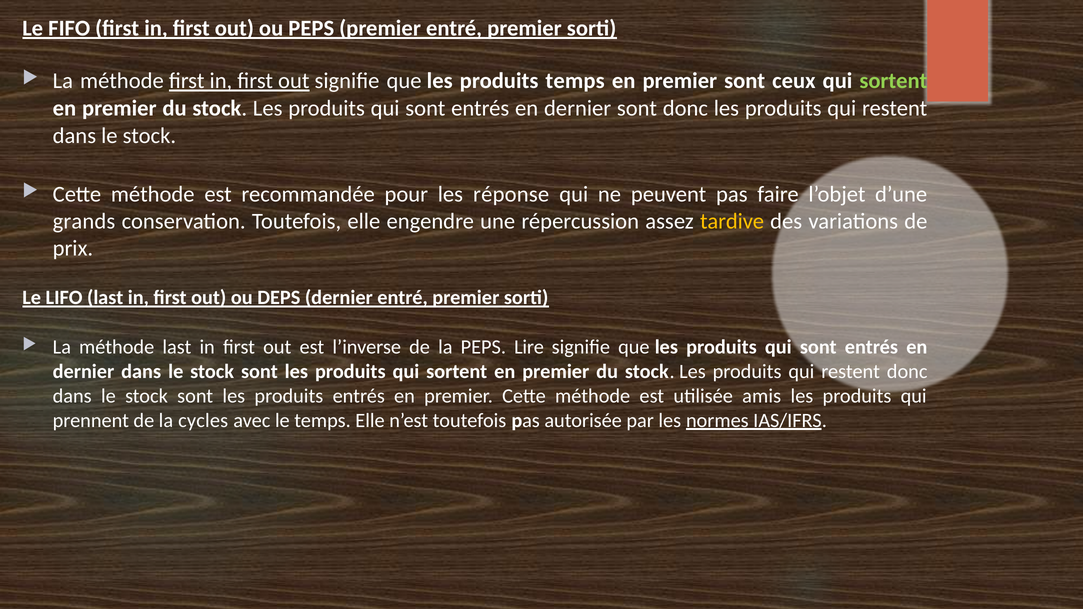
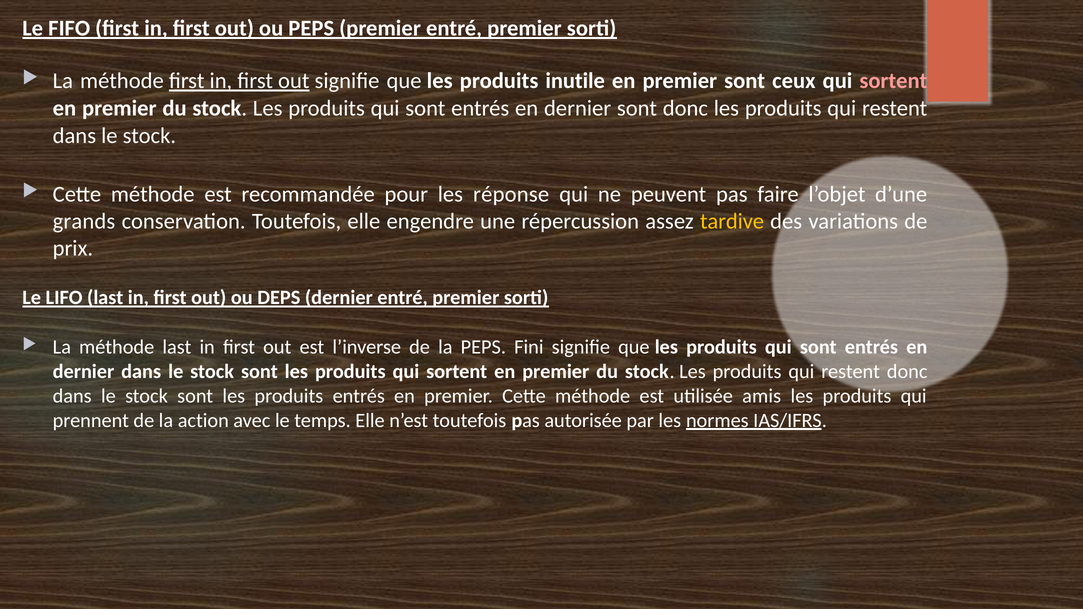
produits temps: temps -> inutile
sortent at (893, 81) colour: light green -> pink
Lire: Lire -> Fini
cycles: cycles -> action
